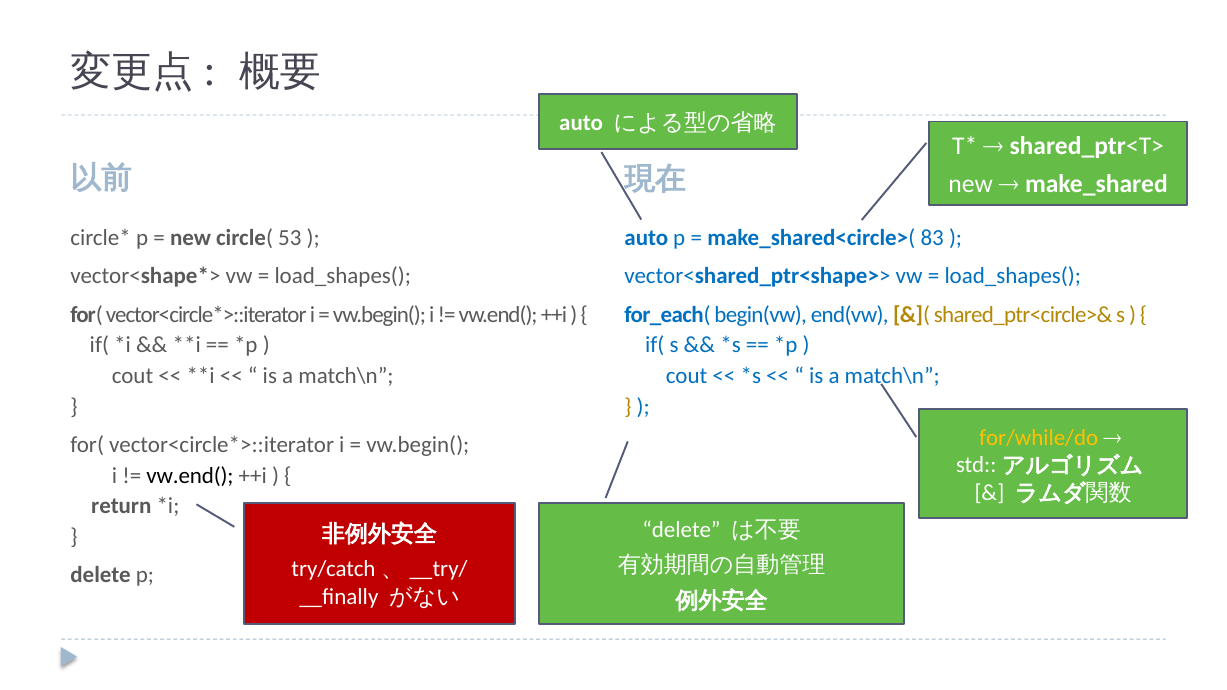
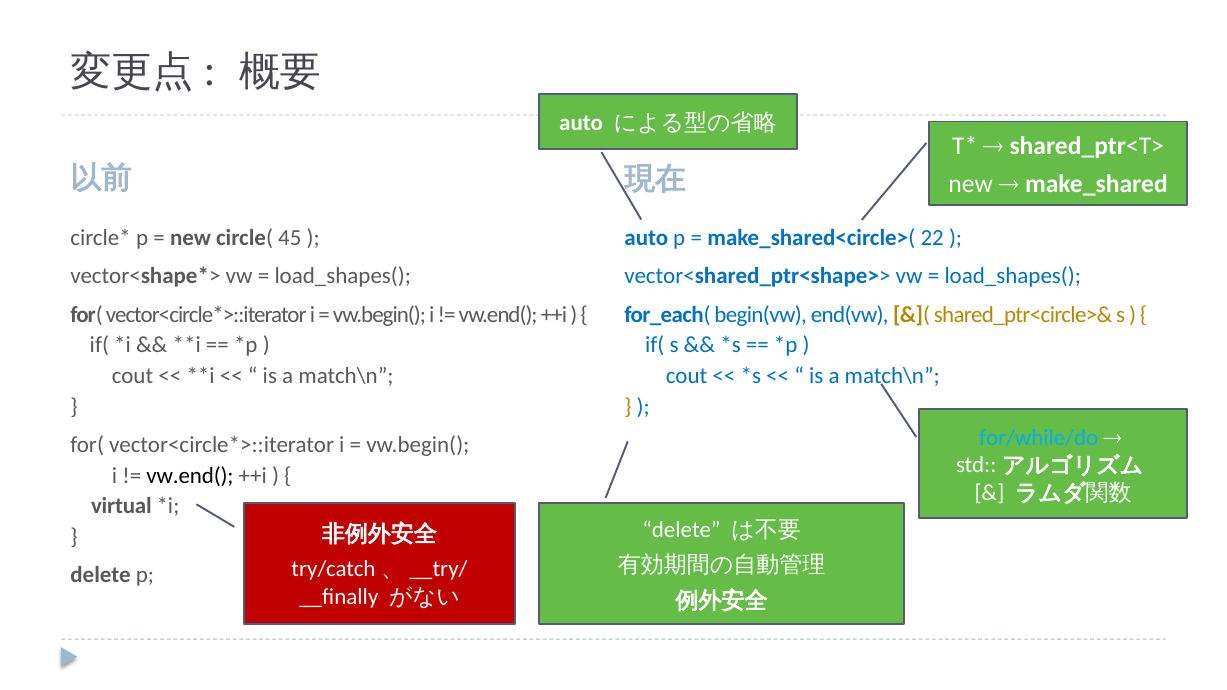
53: 53 -> 45
83: 83 -> 22
for/while/do colour: yellow -> light blue
return: return -> virtual
